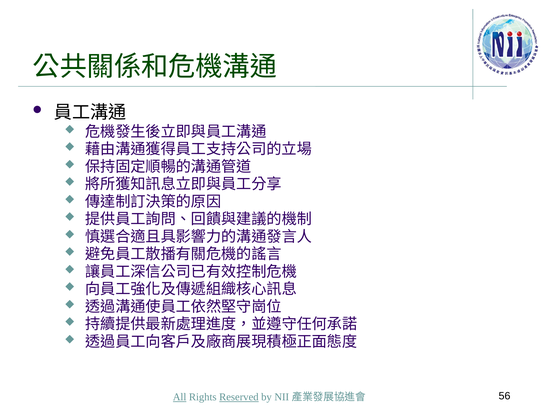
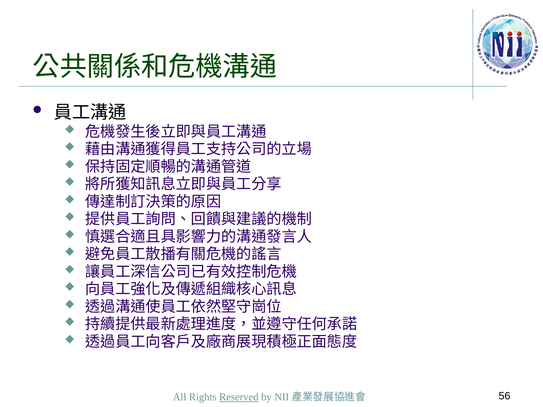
All underline: present -> none
